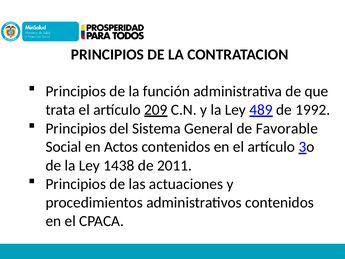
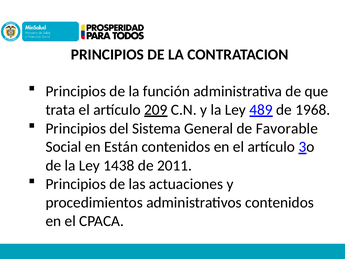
1992: 1992 -> 1968
Actos: Actos -> Están
